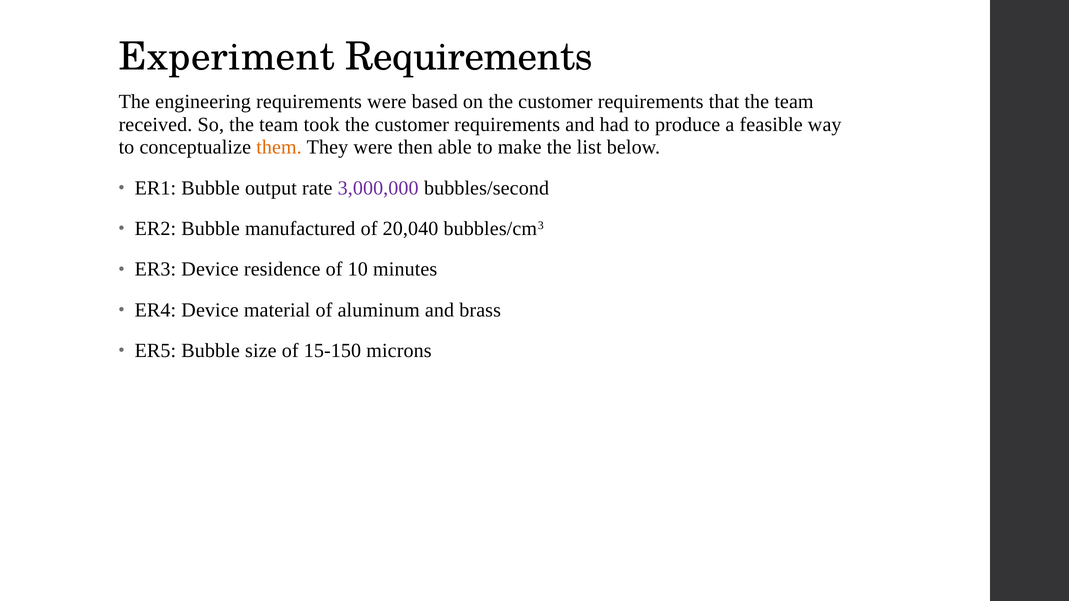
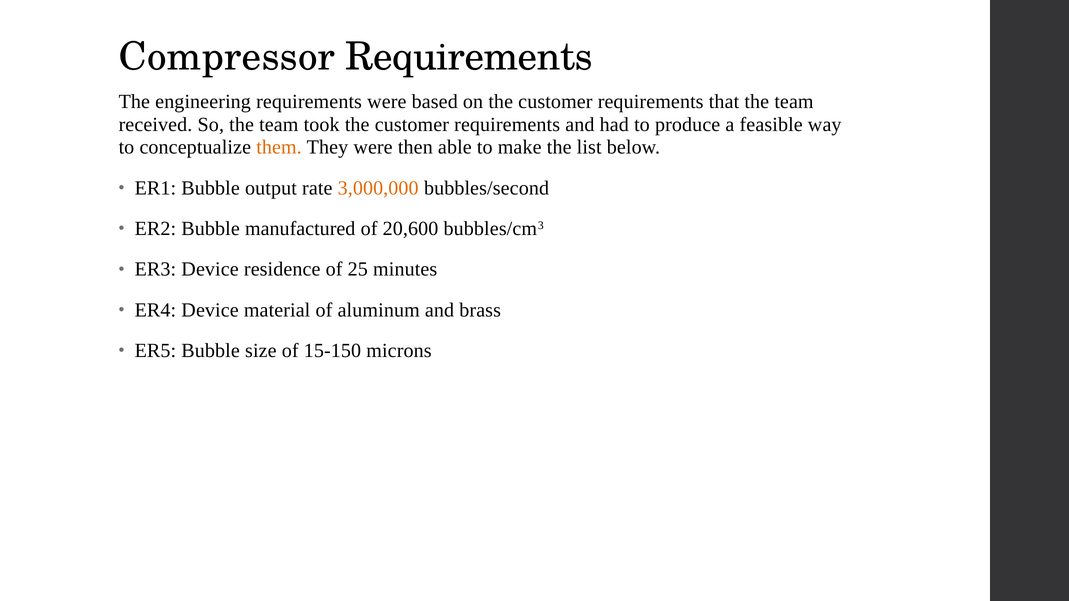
Experiment: Experiment -> Compressor
3,000,000 colour: purple -> orange
20,040: 20,040 -> 20,600
10: 10 -> 25
